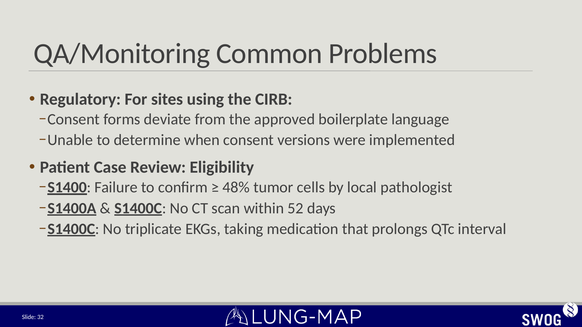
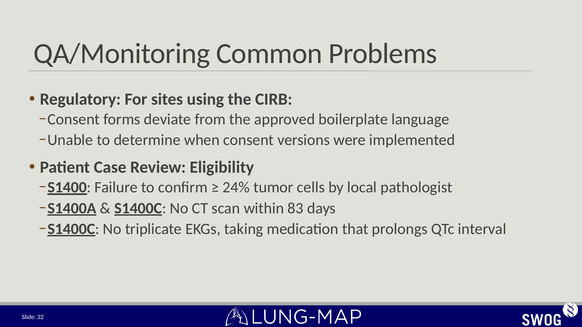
48%: 48% -> 24%
52: 52 -> 83
